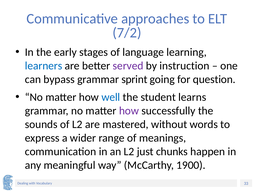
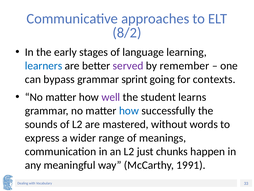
7/2: 7/2 -> 8/2
instruction: instruction -> remember
question: question -> contexts
well colour: blue -> purple
how at (129, 111) colour: purple -> blue
1900: 1900 -> 1991
